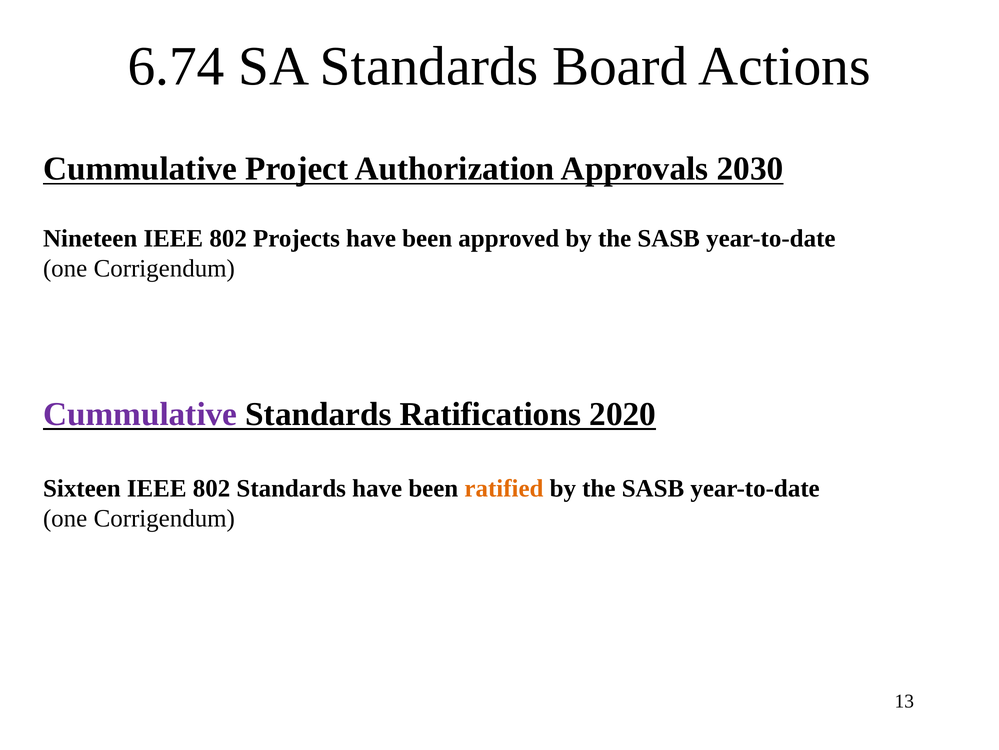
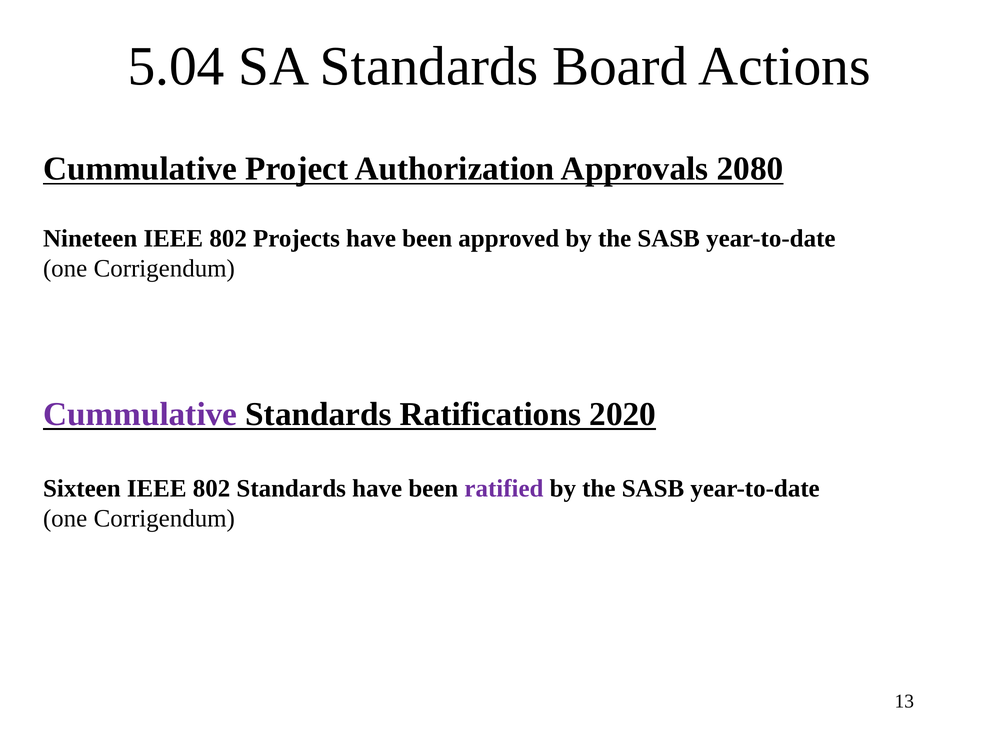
6.74: 6.74 -> 5.04
2030: 2030 -> 2080
ratified colour: orange -> purple
